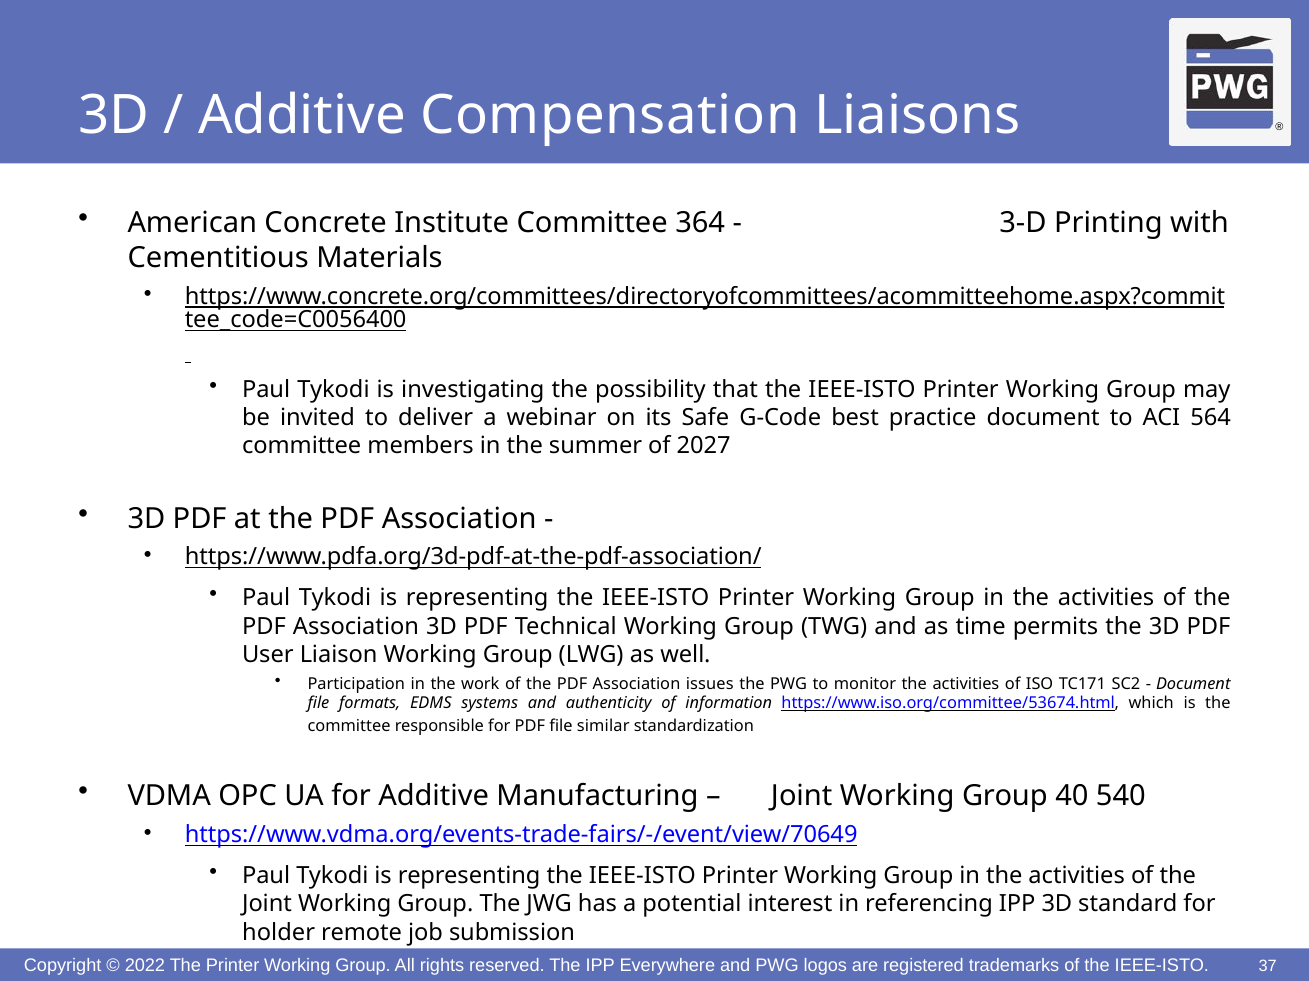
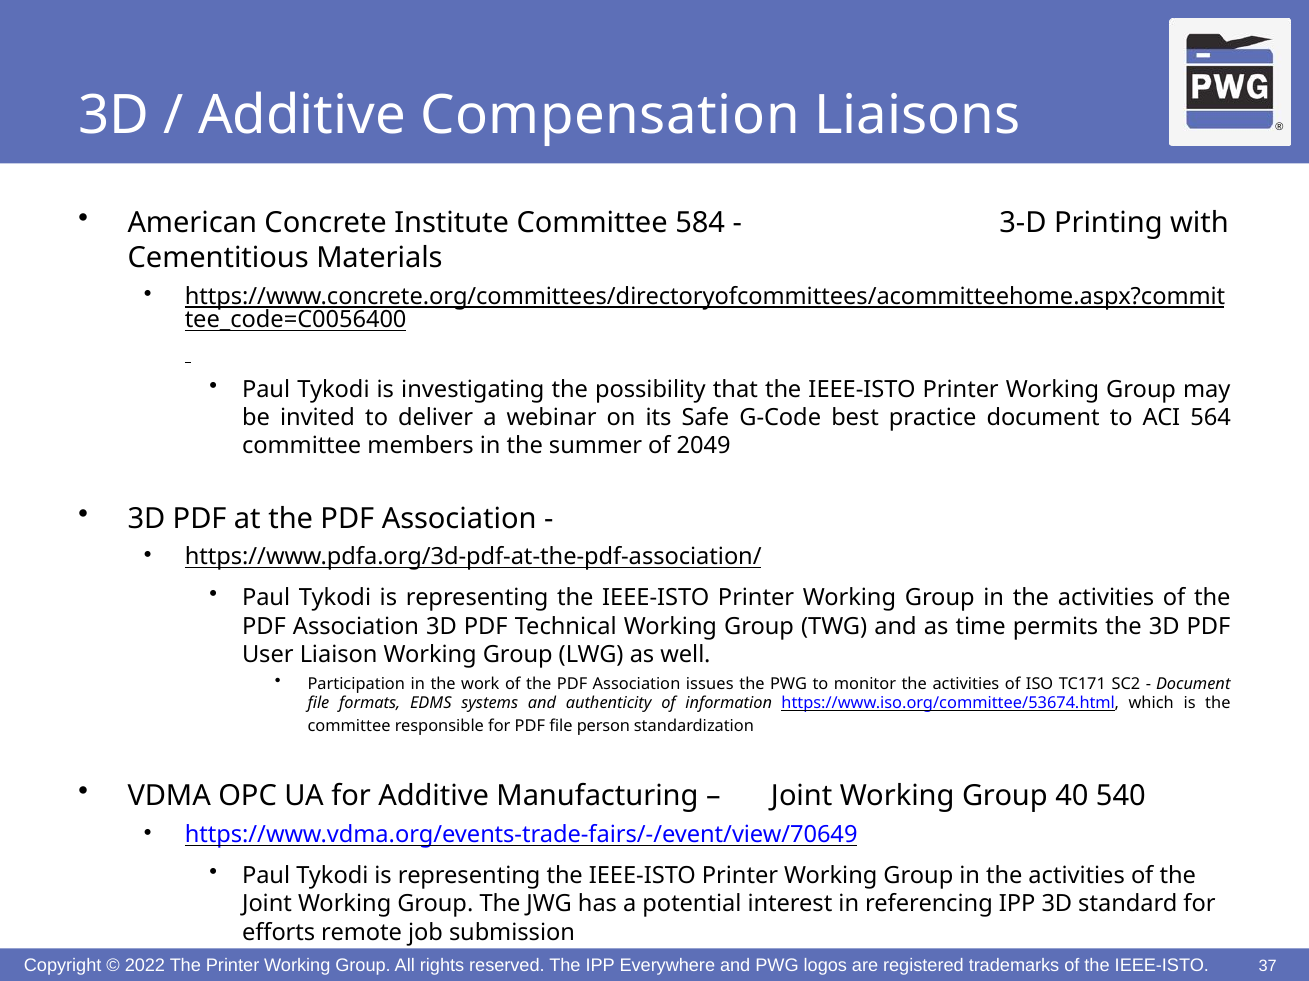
364: 364 -> 584
2027: 2027 -> 2049
similar: similar -> person
holder: holder -> efforts
